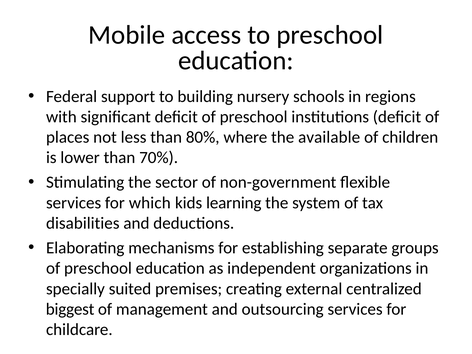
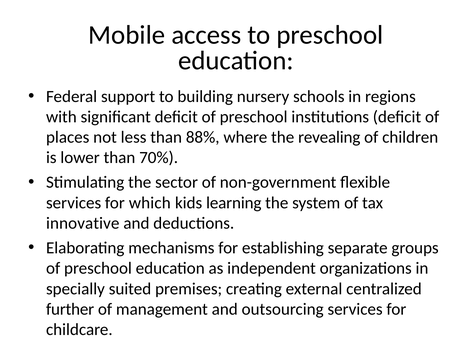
80%: 80% -> 88%
available: available -> revealing
disabilities: disabilities -> innovative
biggest: biggest -> further
